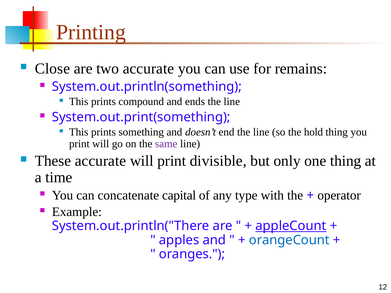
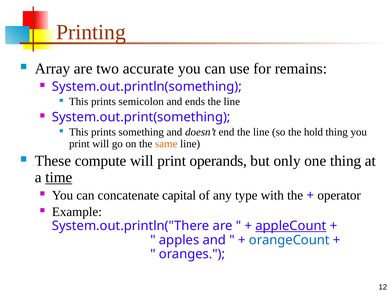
Close: Close -> Array
compound: compound -> semicolon
same colour: purple -> orange
These accurate: accurate -> compute
divisible: divisible -> operands
time underline: none -> present
